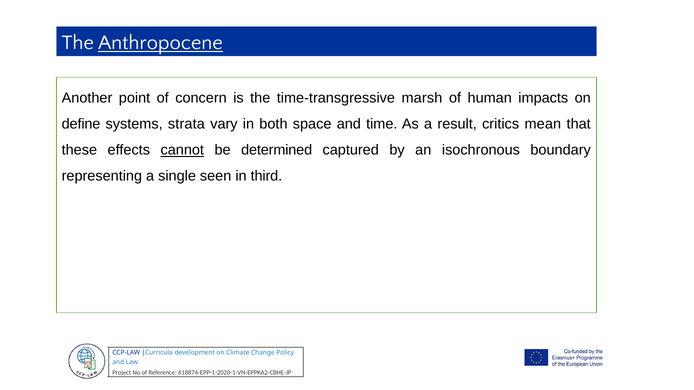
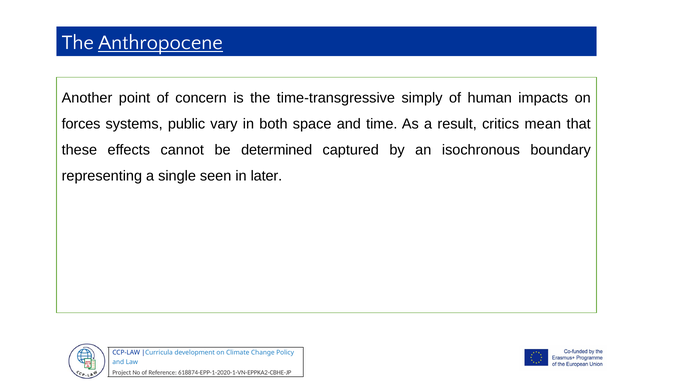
marsh: marsh -> simply
define: define -> forces
strata: strata -> public
cannot underline: present -> none
third: third -> later
